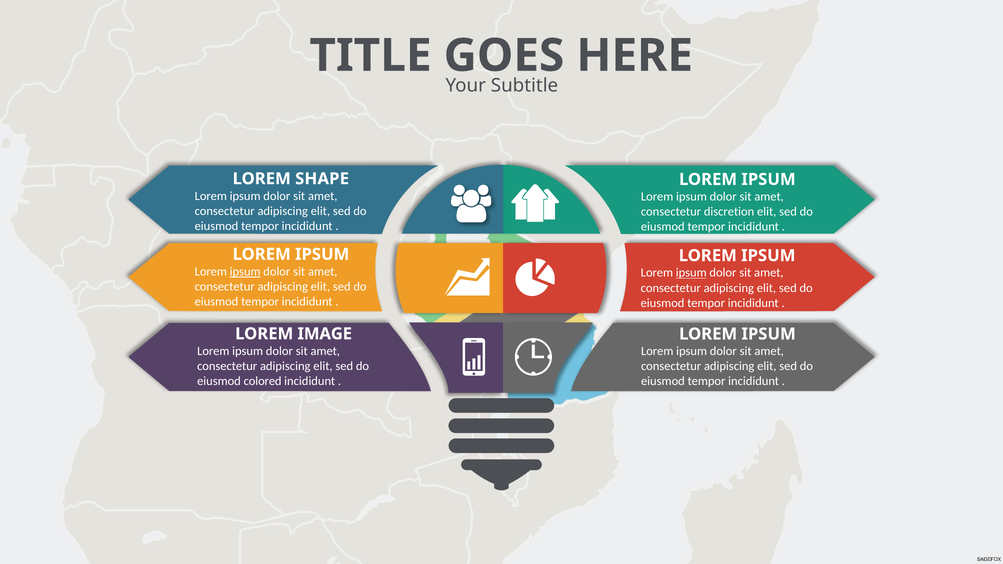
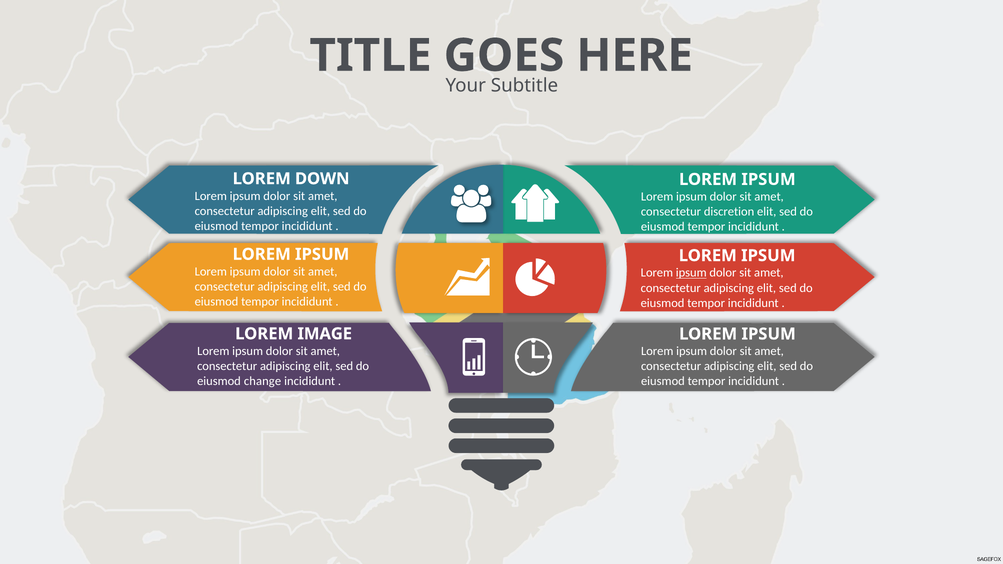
SHAPE: SHAPE -> DOWN
ipsum at (245, 272) underline: present -> none
colored: colored -> change
